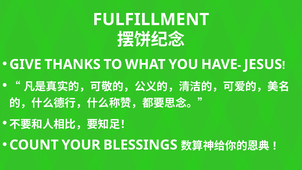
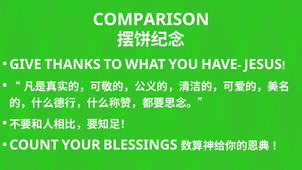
FULFILLMENT: FULFILLMENT -> COMPARISON
